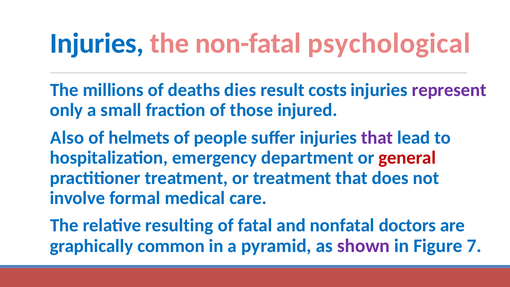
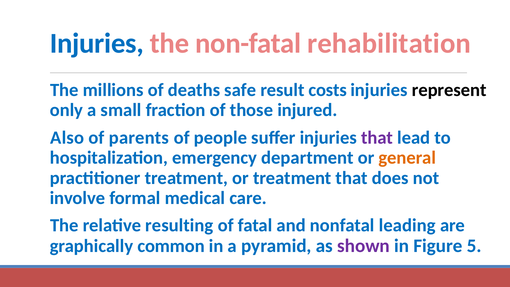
psychological: psychological -> rehabilitation
dies: dies -> safe
represent colour: purple -> black
helmets: helmets -> parents
general colour: red -> orange
doctors: doctors -> leading
7: 7 -> 5
